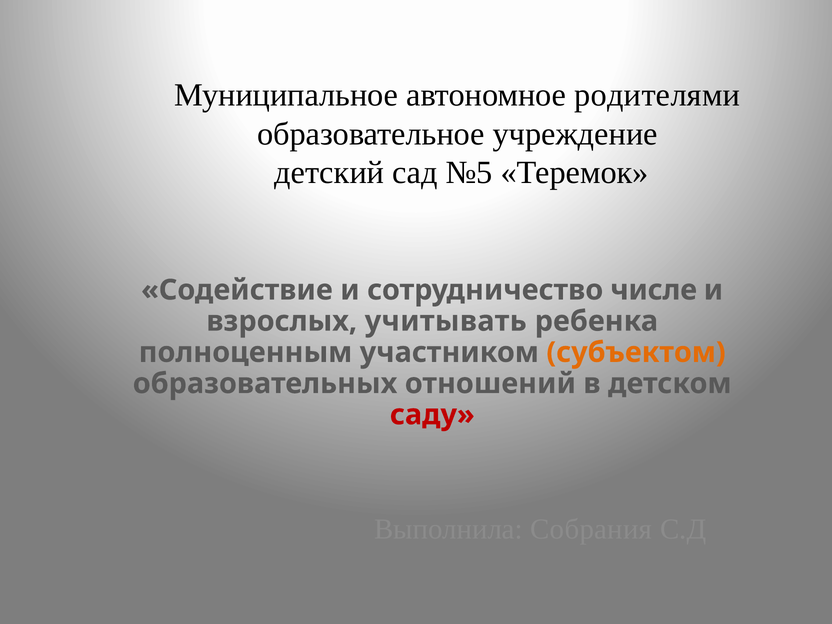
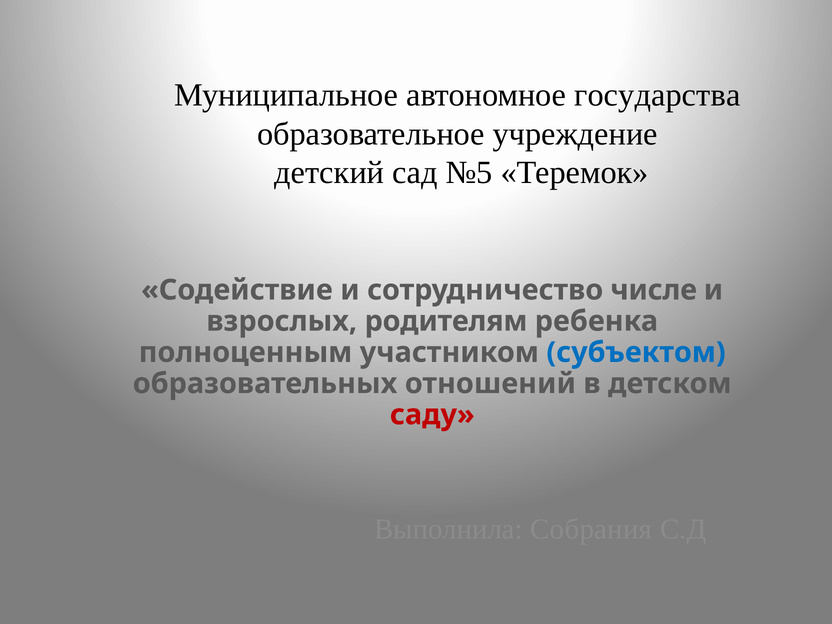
родителями: родителями -> государства
учитывать: учитывать -> родителям
субъектом colour: orange -> blue
